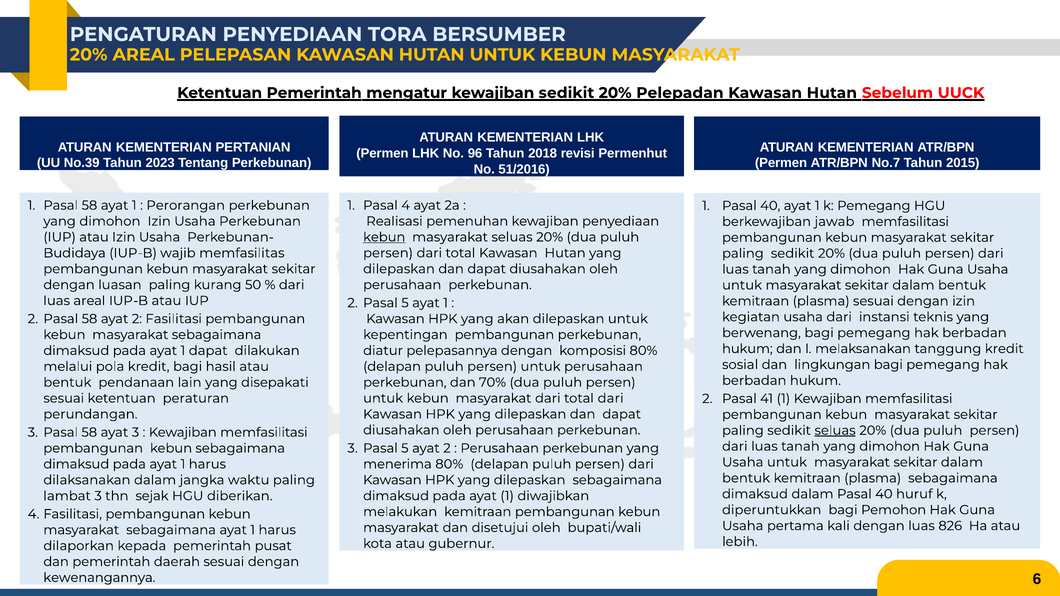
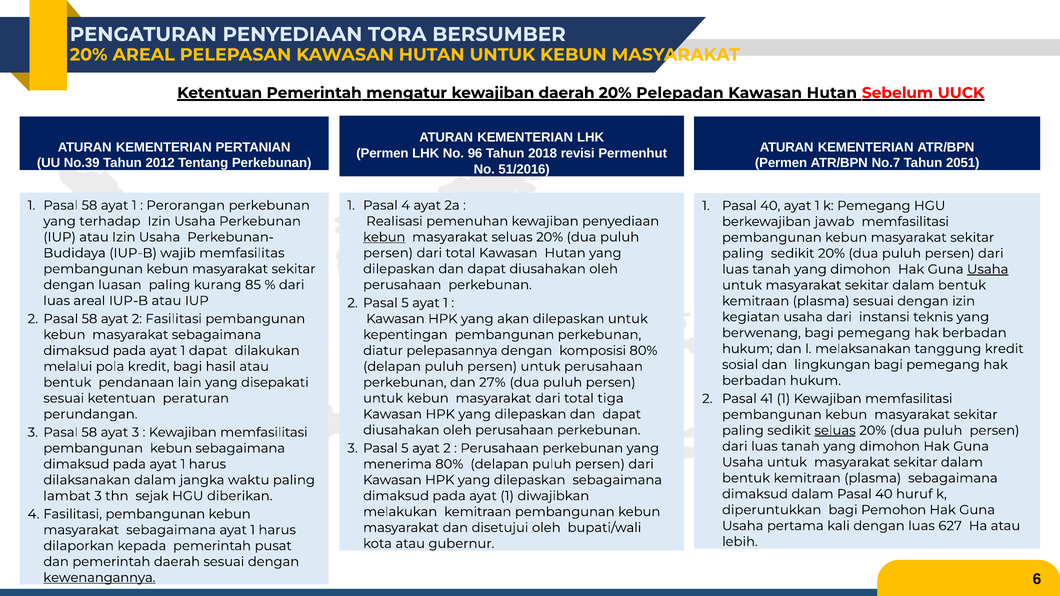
kewajiban sedikit: sedikit -> daerah
2023: 2023 -> 2012
2015: 2015 -> 2051
dimohon at (110, 221): dimohon -> terhadap
Usaha at (988, 269) underline: none -> present
50: 50 -> 85
70%: 70% -> 27%
total dari: dari -> tiga
826: 826 -> 627
kewenangannya underline: none -> present
